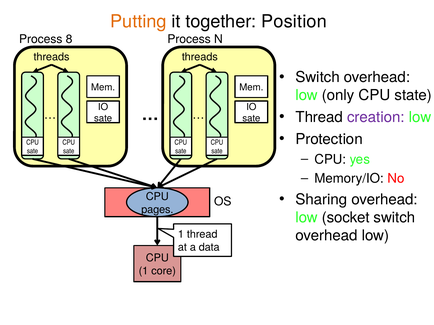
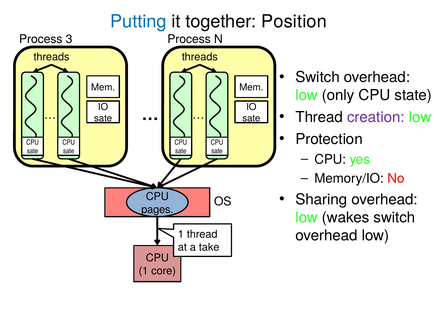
Putting colour: orange -> blue
8: 8 -> 3
socket: socket -> wakes
data: data -> take
